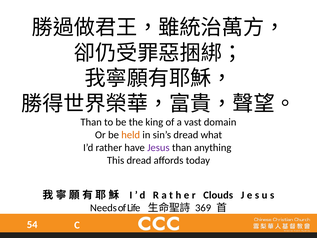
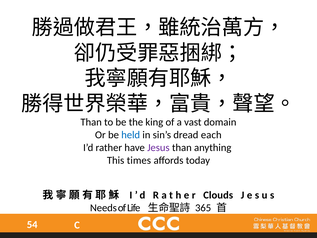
held colour: orange -> blue
what: what -> each
This dread: dread -> times
369: 369 -> 365
